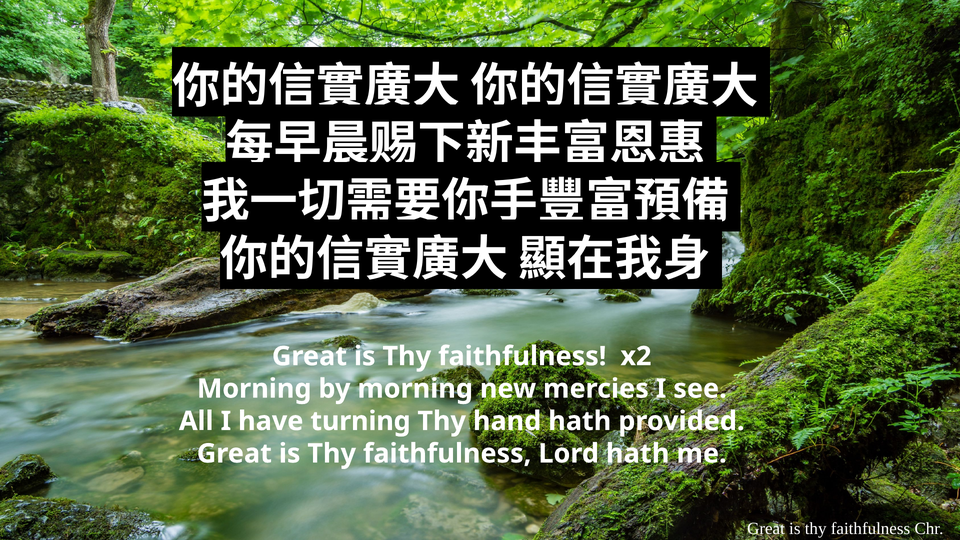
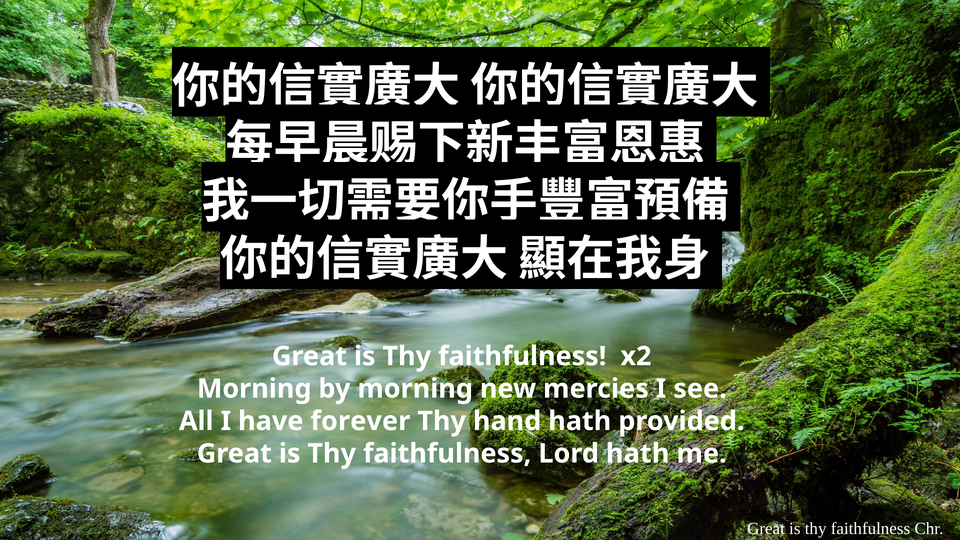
turning: turning -> forever
